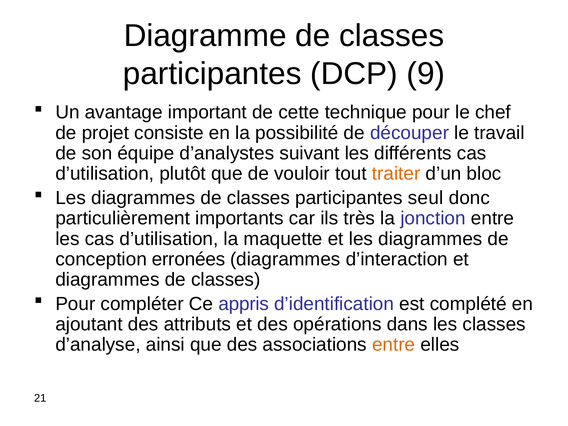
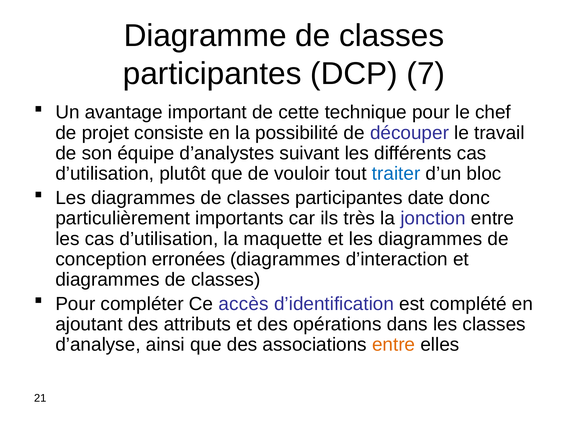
9: 9 -> 7
traiter colour: orange -> blue
seul: seul -> date
appris: appris -> accès
